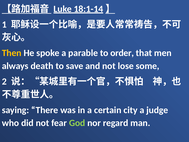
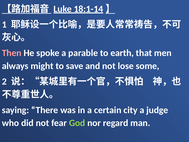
Then colour: yellow -> pink
order: order -> earth
death: death -> might
